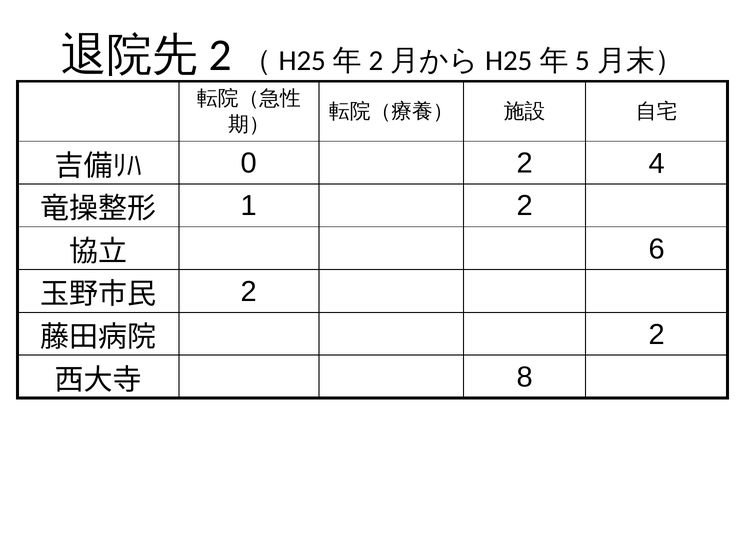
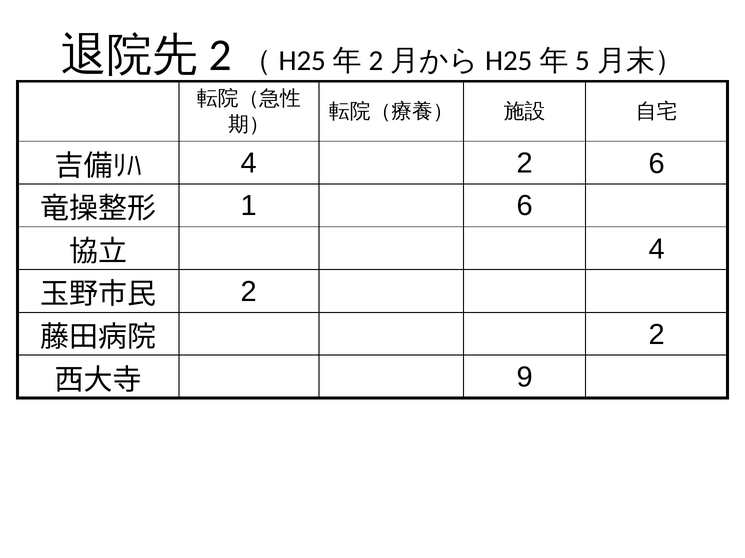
0 at (249, 163): 0 -> 4
2 4: 4 -> 6
1 2: 2 -> 6
6 at (657, 249): 6 -> 4
8: 8 -> 9
